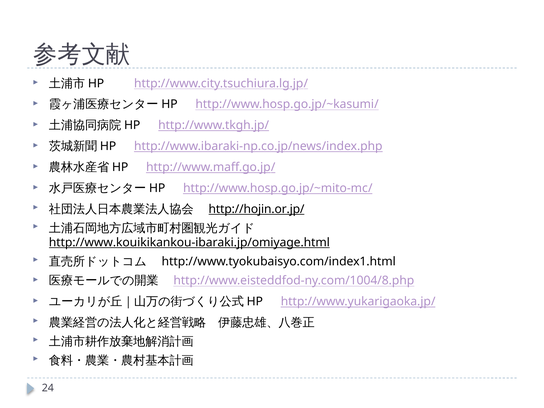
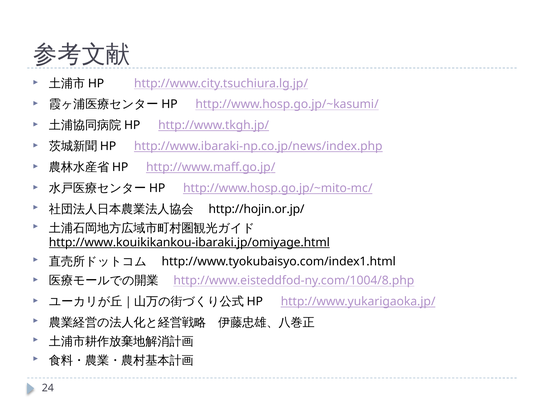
http://hojin.or.jp/ underline: present -> none
